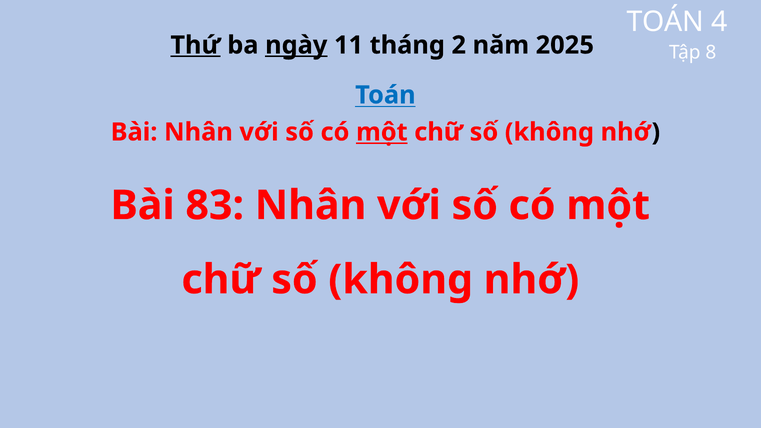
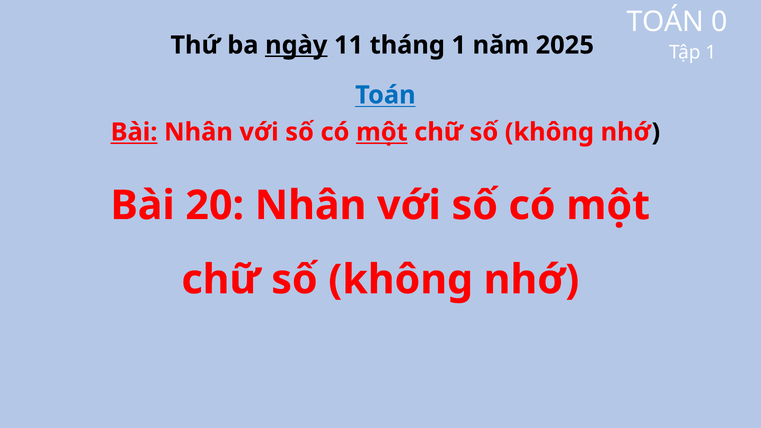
4: 4 -> 0
Thứ underline: present -> none
tháng 2: 2 -> 1
Tập 8: 8 -> 1
Bài at (134, 132) underline: none -> present
83: 83 -> 20
